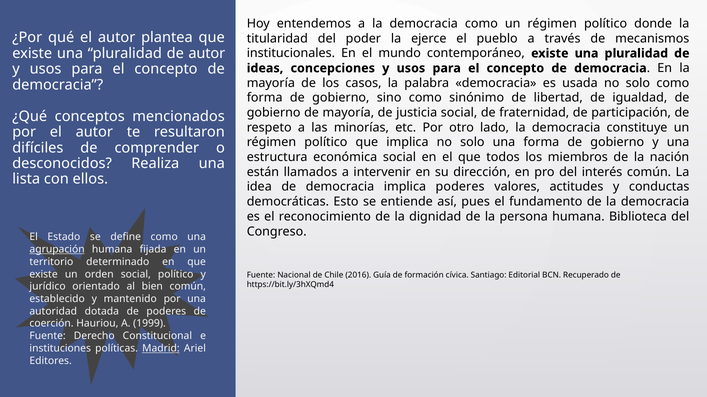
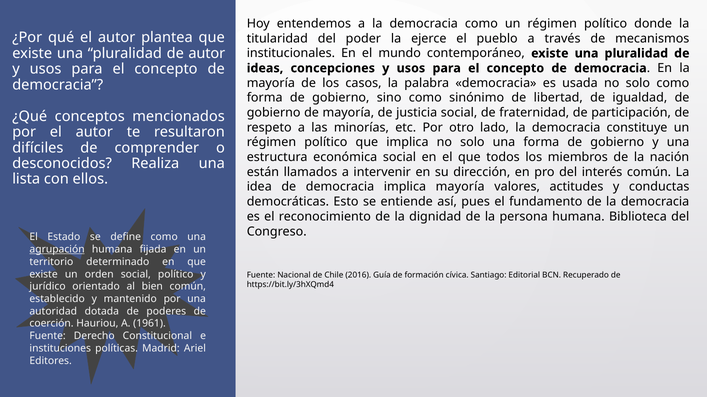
implica poderes: poderes -> mayoría
1999: 1999 -> 1961
Madrid underline: present -> none
